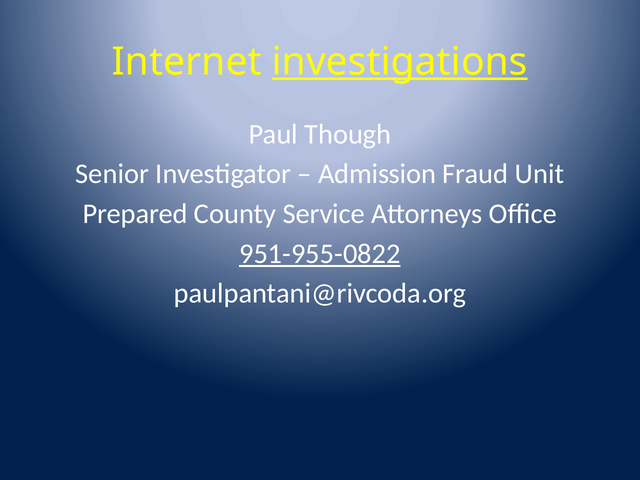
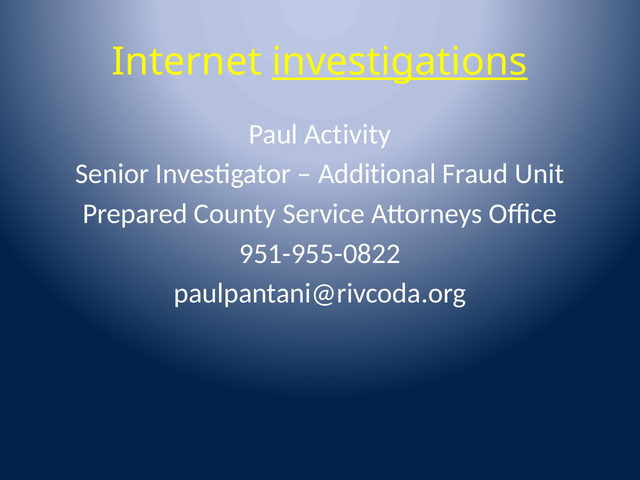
Though: Though -> Activity
Admission: Admission -> Additional
951-955-0822 underline: present -> none
